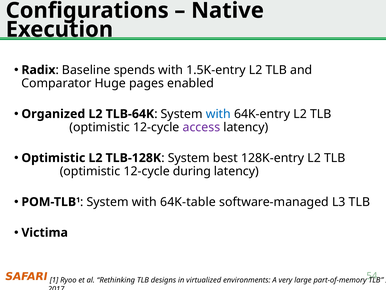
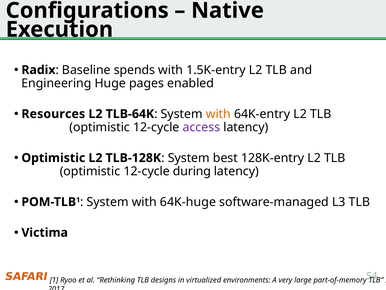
Comparator: Comparator -> Engineering
Organized: Organized -> Resources
with at (218, 114) colour: blue -> orange
64K-table: 64K-table -> 64K-huge
